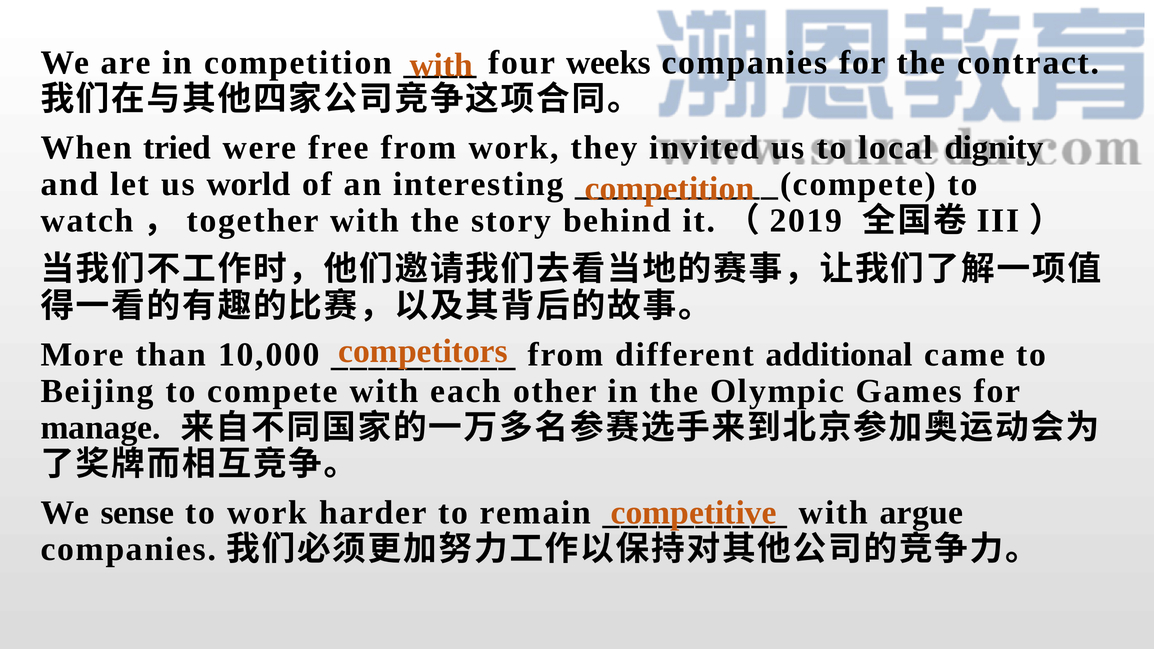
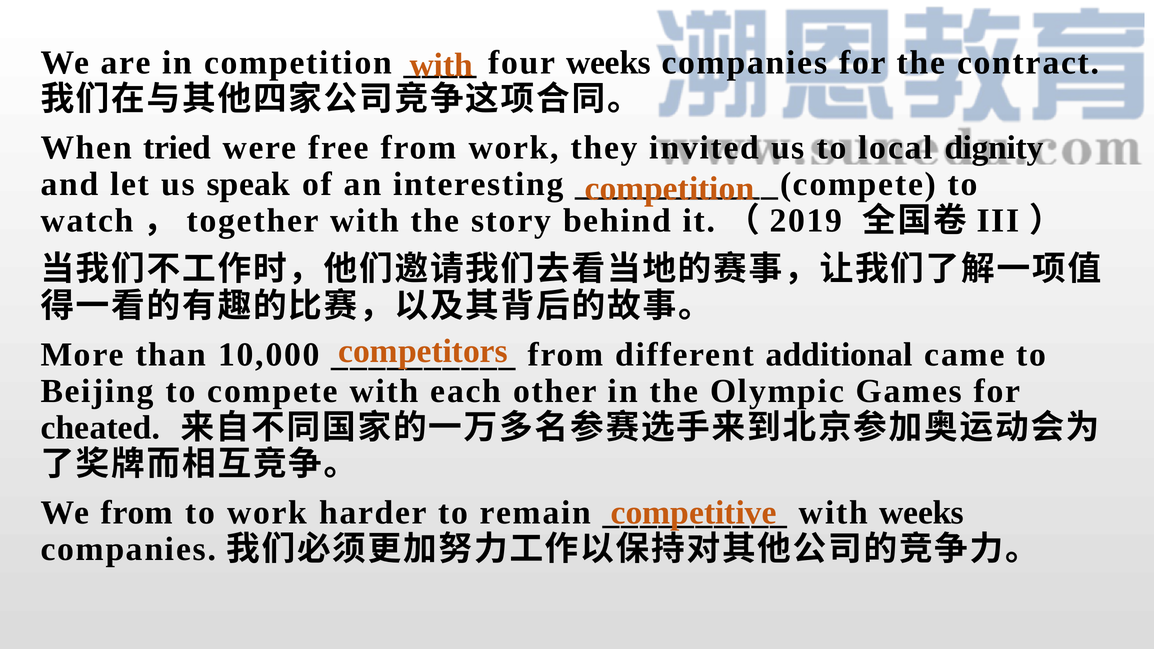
world: world -> speak
manage: manage -> cheated
We sense: sense -> from
with argue: argue -> weeks
